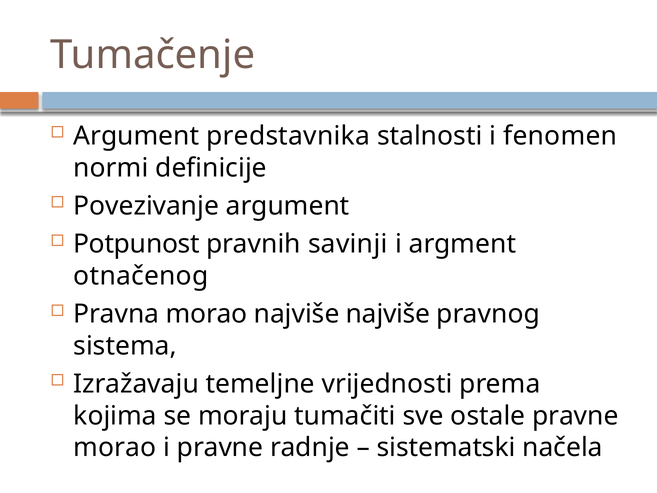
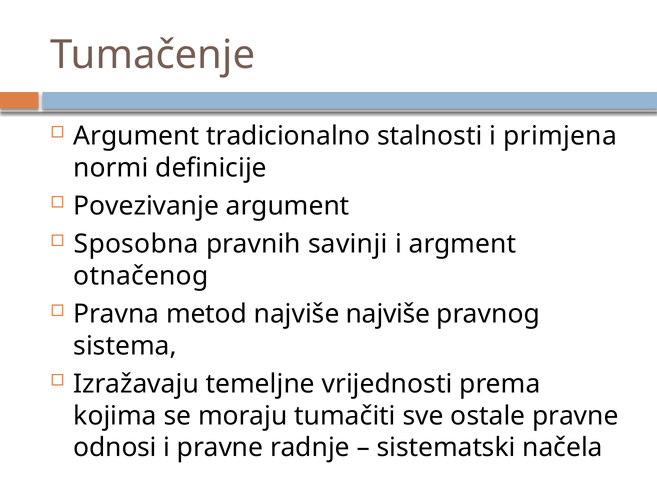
predstavnika: predstavnika -> tradicionalno
fenomen: fenomen -> primjena
Potpunost: Potpunost -> Sposobna
Pravna morao: morao -> metod
morao at (115, 447): morao -> odnosi
